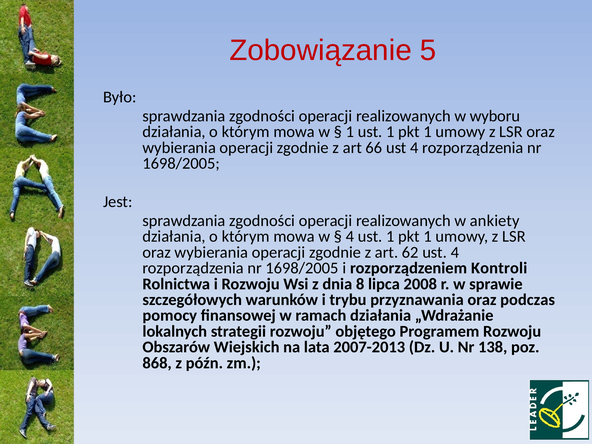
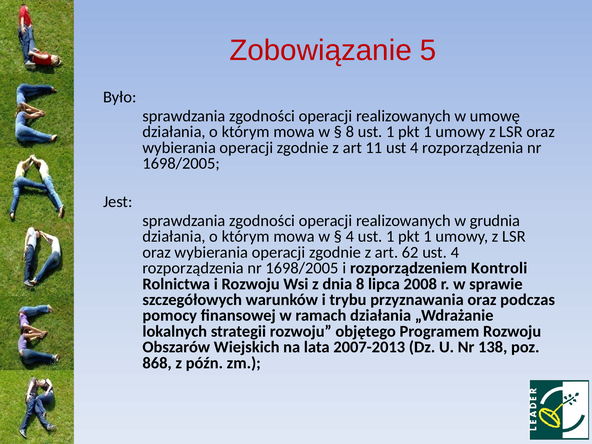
wyboru: wyboru -> umowę
1 at (350, 132): 1 -> 8
66: 66 -> 11
ankiety: ankiety -> grudnia
